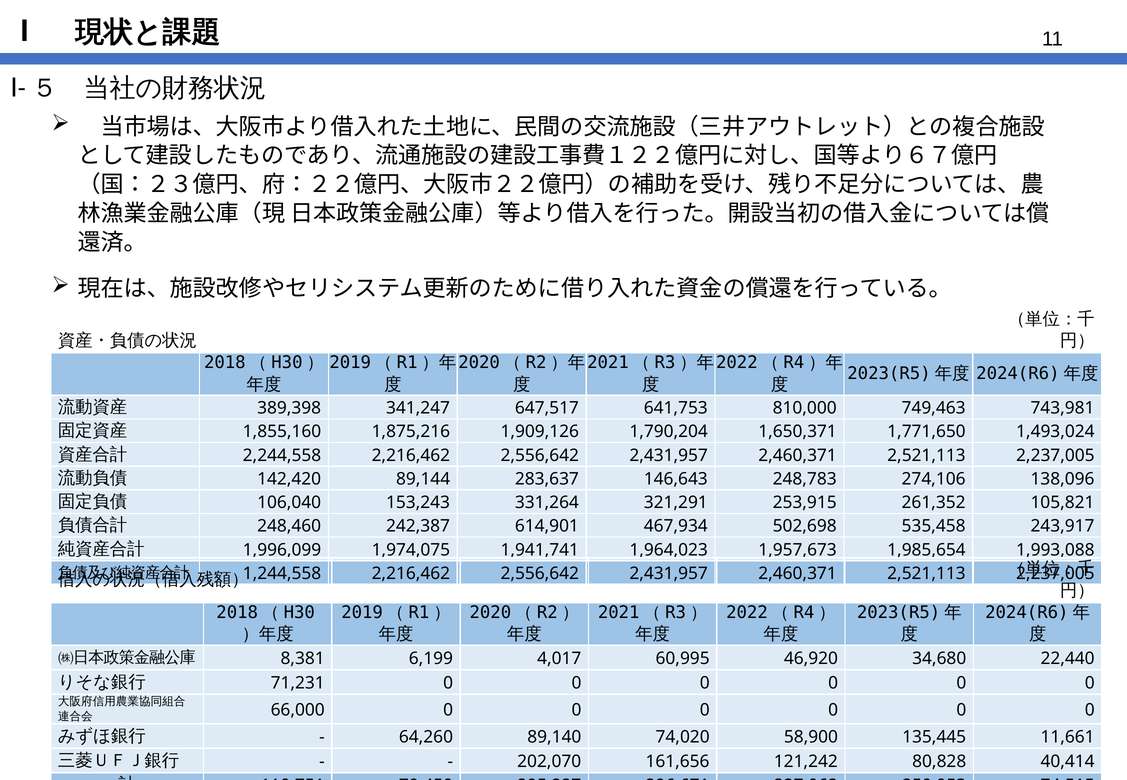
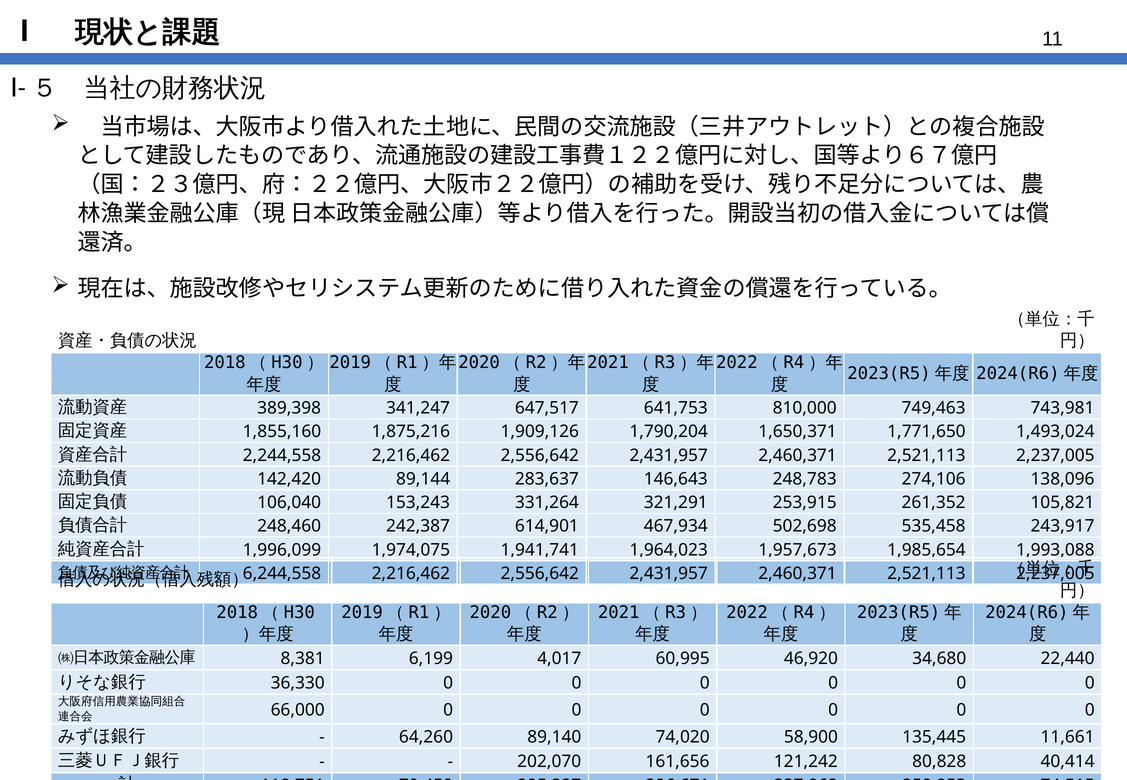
1,244,558: 1,244,558 -> 6,244,558
71,231: 71,231 -> 36,330
